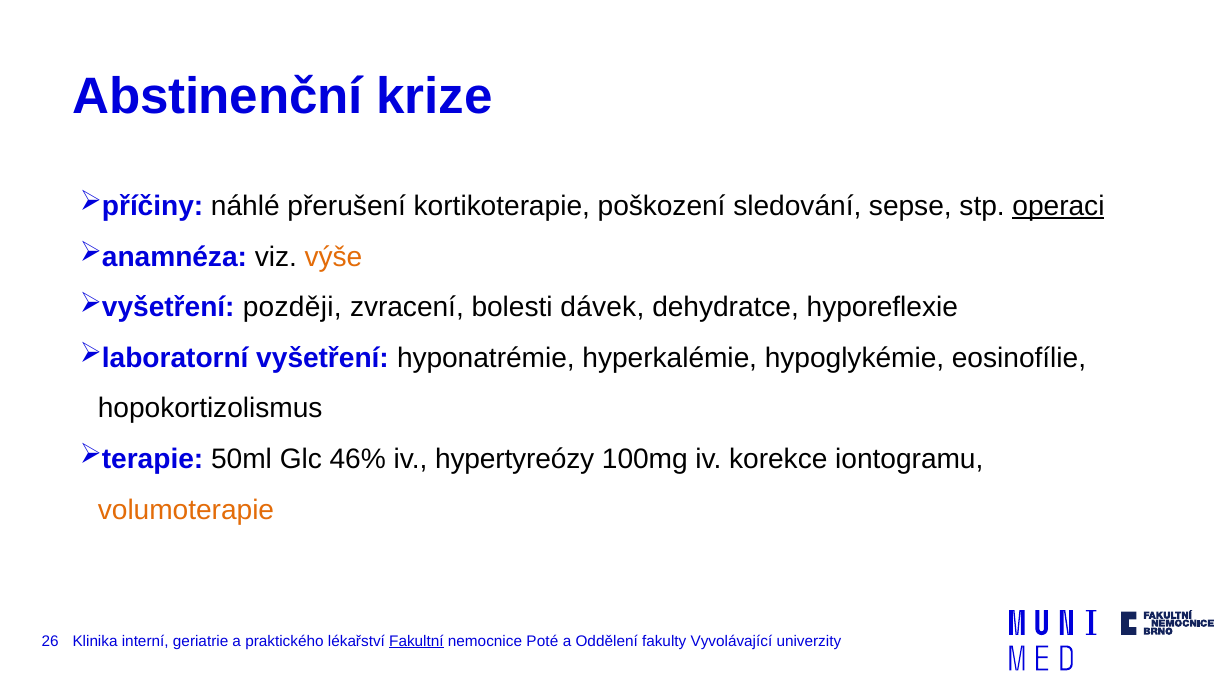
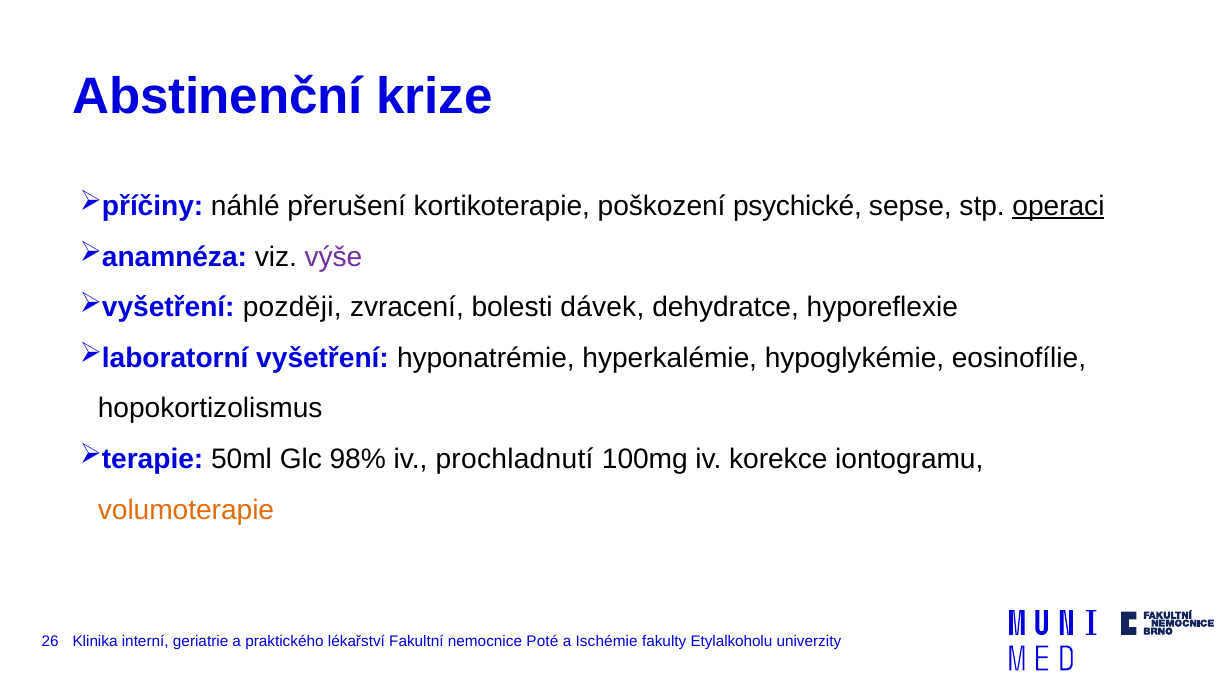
sledování: sledování -> psychické
výše colour: orange -> purple
46%: 46% -> 98%
hypertyreózy: hypertyreózy -> prochladnutí
Fakultní underline: present -> none
Oddělení: Oddělení -> Ischémie
Vyvolávající: Vyvolávající -> Etylalkoholu
